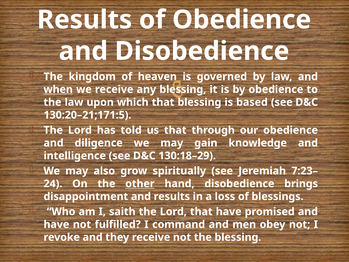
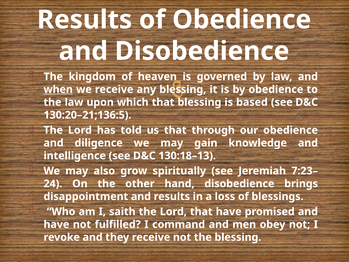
130:20–21;171:5: 130:20–21;171:5 -> 130:20–21;136:5
130:18–29: 130:18–29 -> 130:18–13
other underline: present -> none
